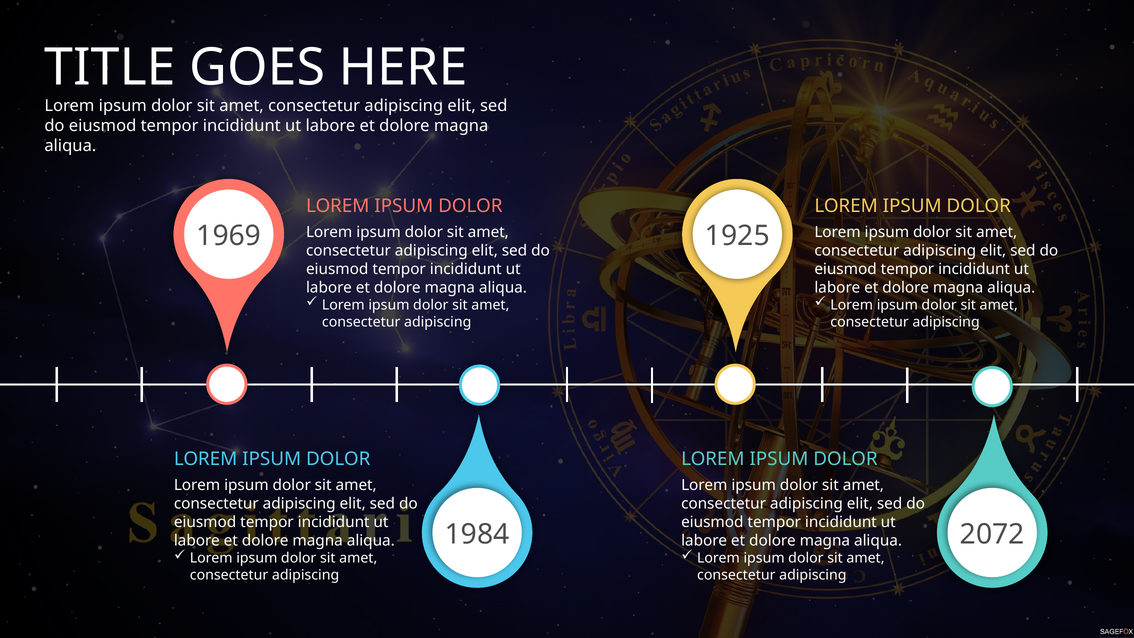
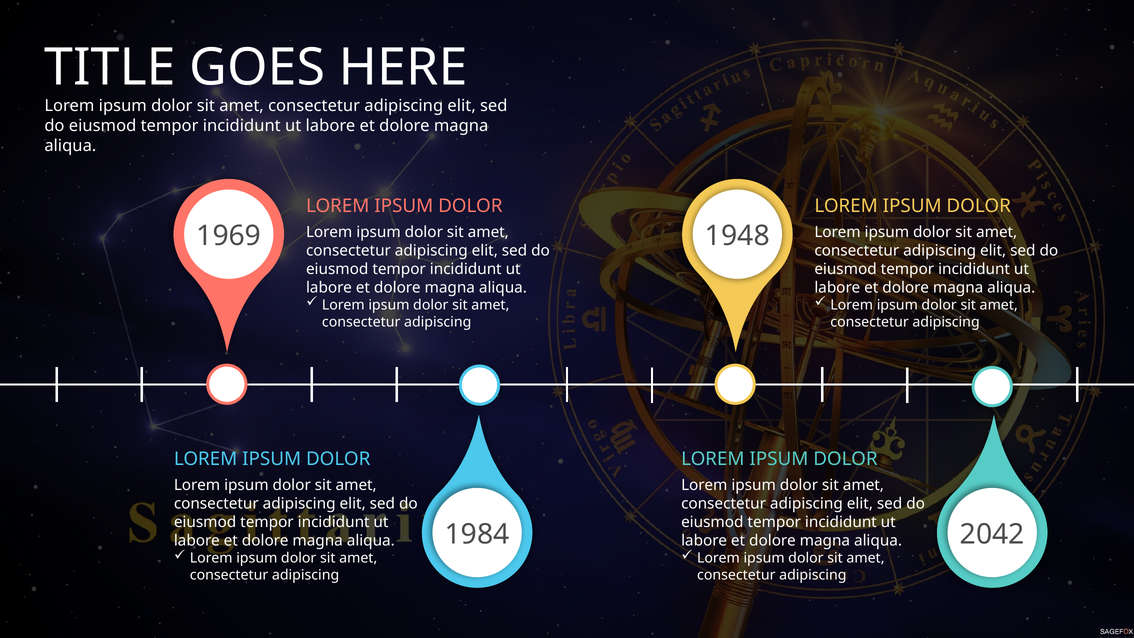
1925: 1925 -> 1948
2072: 2072 -> 2042
